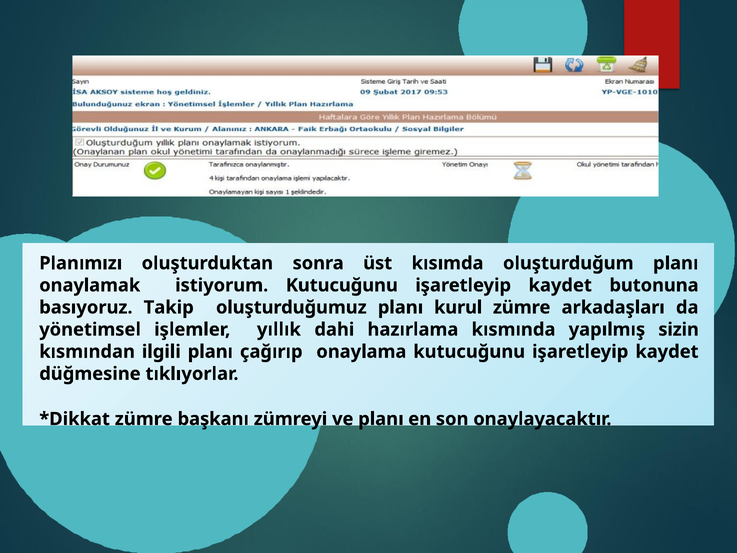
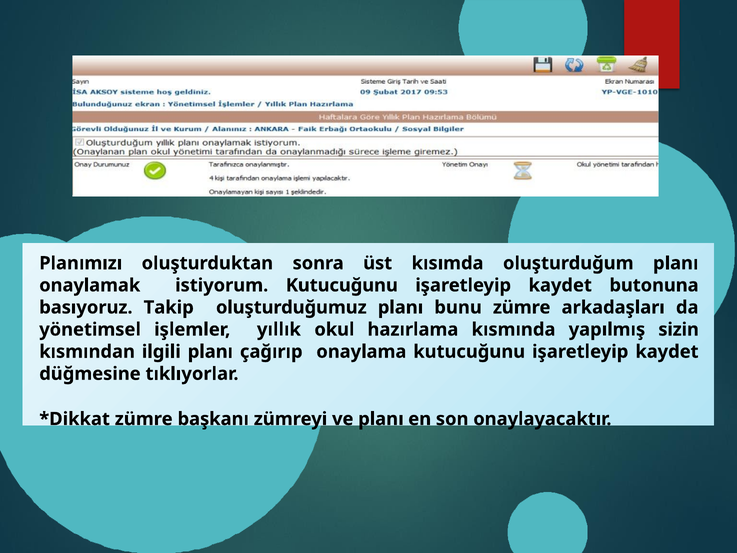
kurul: kurul -> bunu
dahi: dahi -> okul
